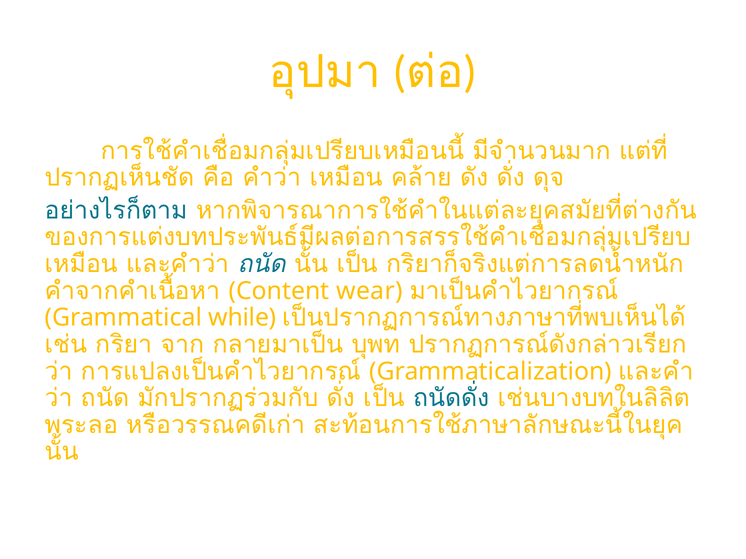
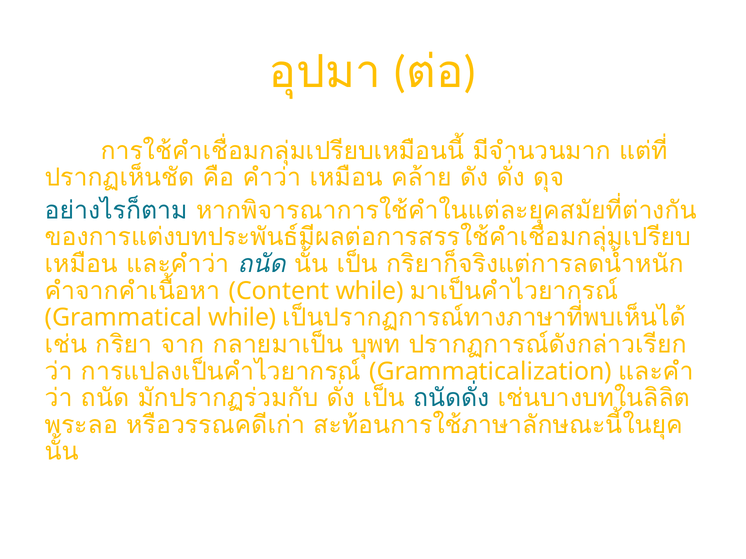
Content wear: wear -> while
